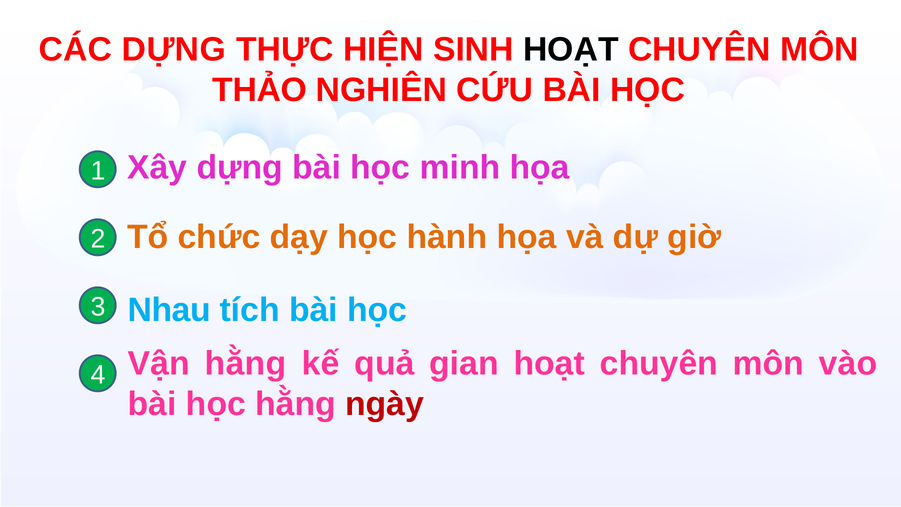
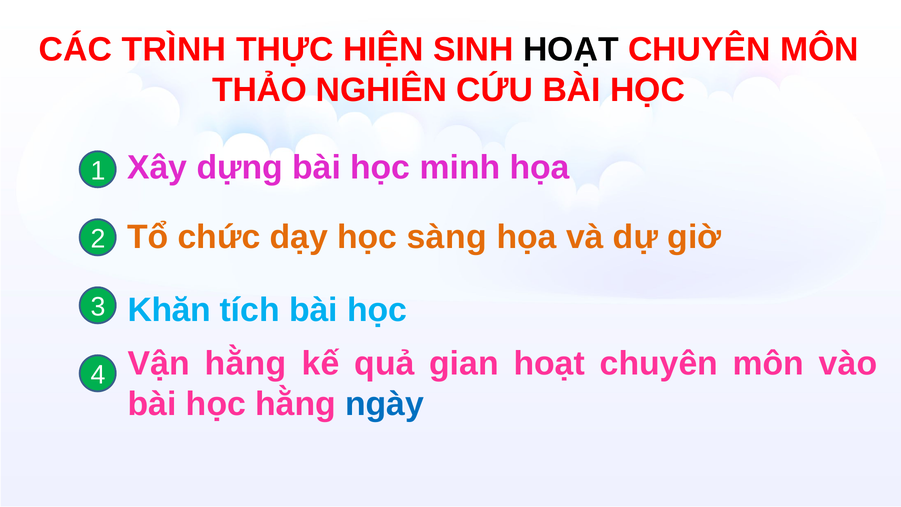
CÁC DỰNG: DỰNG -> TRÌNH
hành: hành -> sàng
Nhau: Nhau -> Khăn
ngày colour: red -> blue
